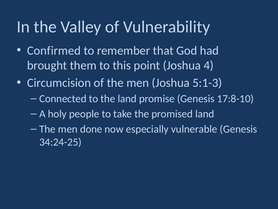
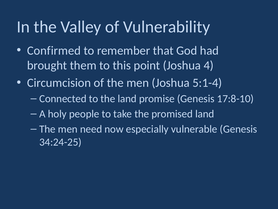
5:1-3: 5:1-3 -> 5:1-4
done: done -> need
